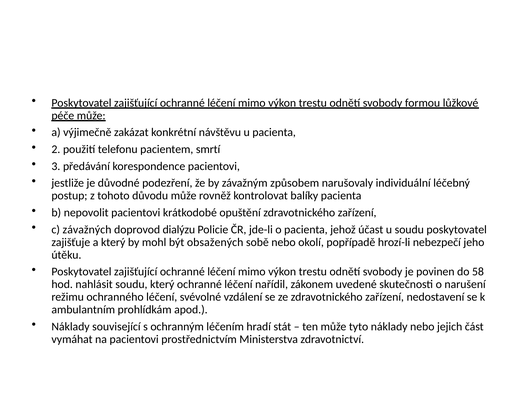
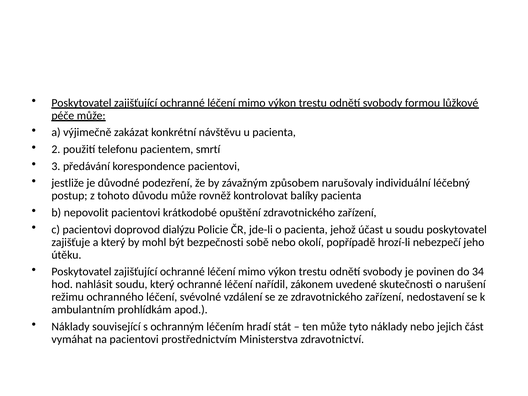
c závažných: závažných -> pacientovi
obsažených: obsažených -> bezpečnosti
58: 58 -> 34
